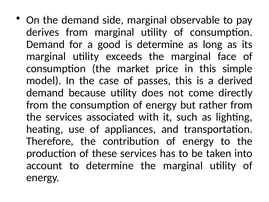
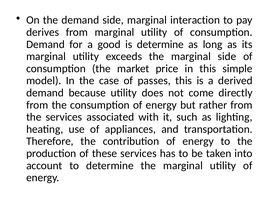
observable: observable -> interaction
marginal face: face -> side
